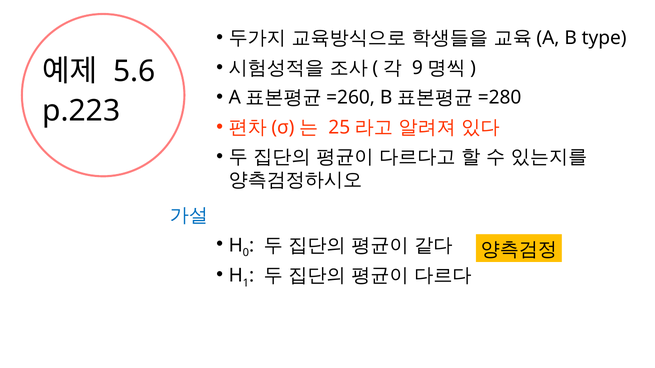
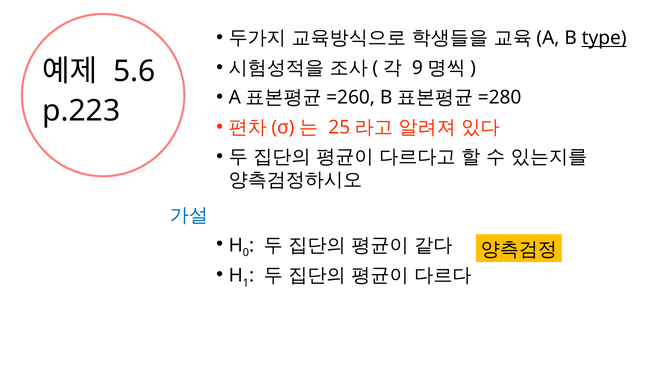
type underline: none -> present
